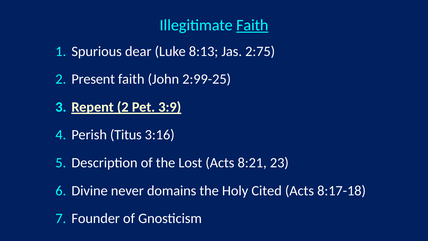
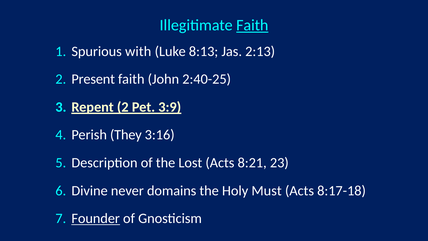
dear: dear -> with
2:75: 2:75 -> 2:13
2:99-25: 2:99-25 -> 2:40-25
Titus: Titus -> They
Cited: Cited -> Must
Founder underline: none -> present
